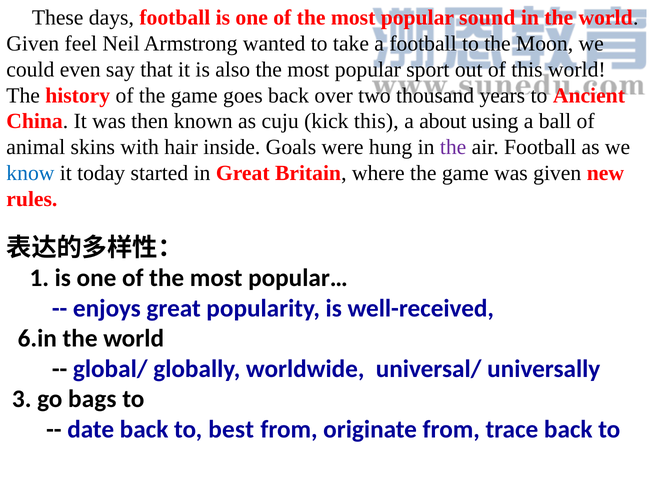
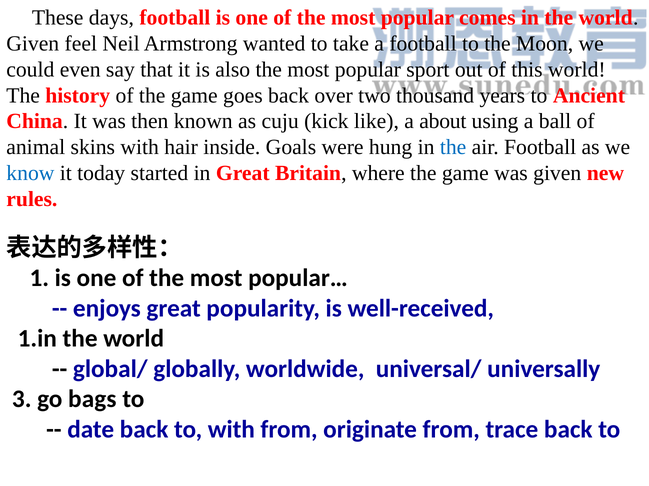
sound: sound -> comes
kick this: this -> like
the at (453, 147) colour: purple -> blue
6.in: 6.in -> 1.in
to best: best -> with
